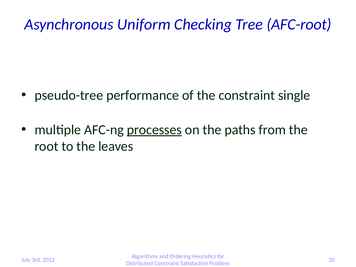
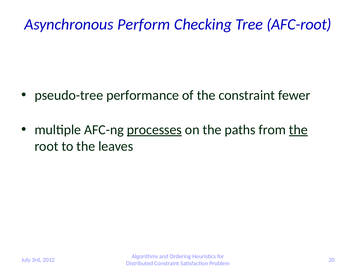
Uniform: Uniform -> Perform
single: single -> fewer
the at (298, 130) underline: none -> present
